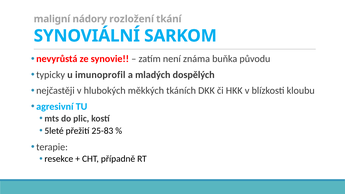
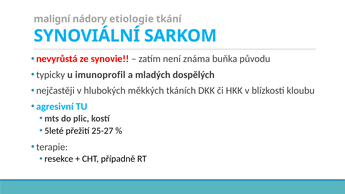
rozložení: rozložení -> etiologie
25-83: 25-83 -> 25-27
